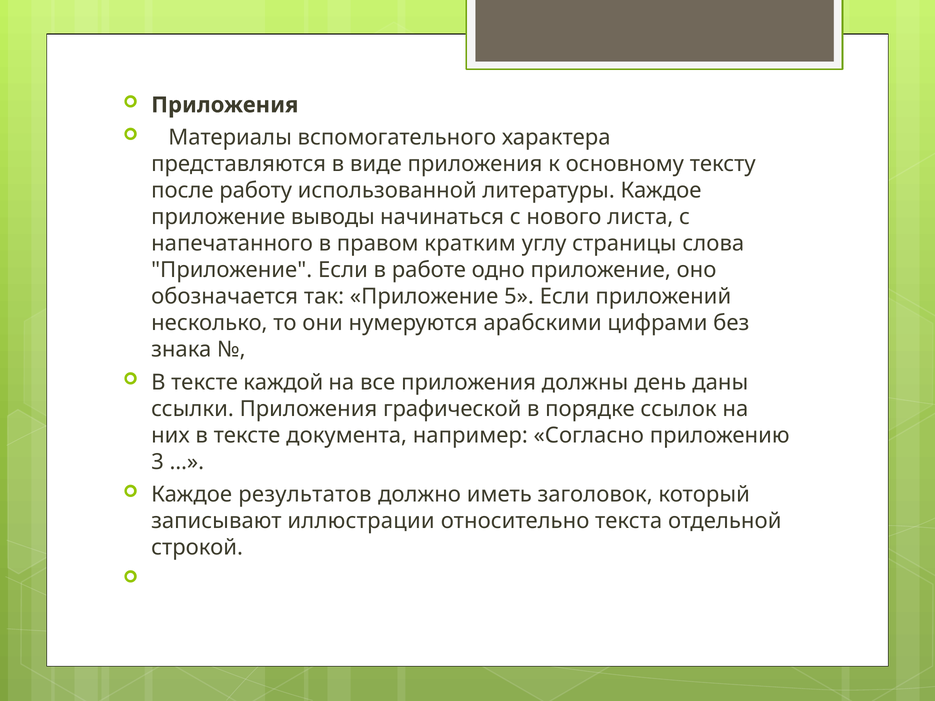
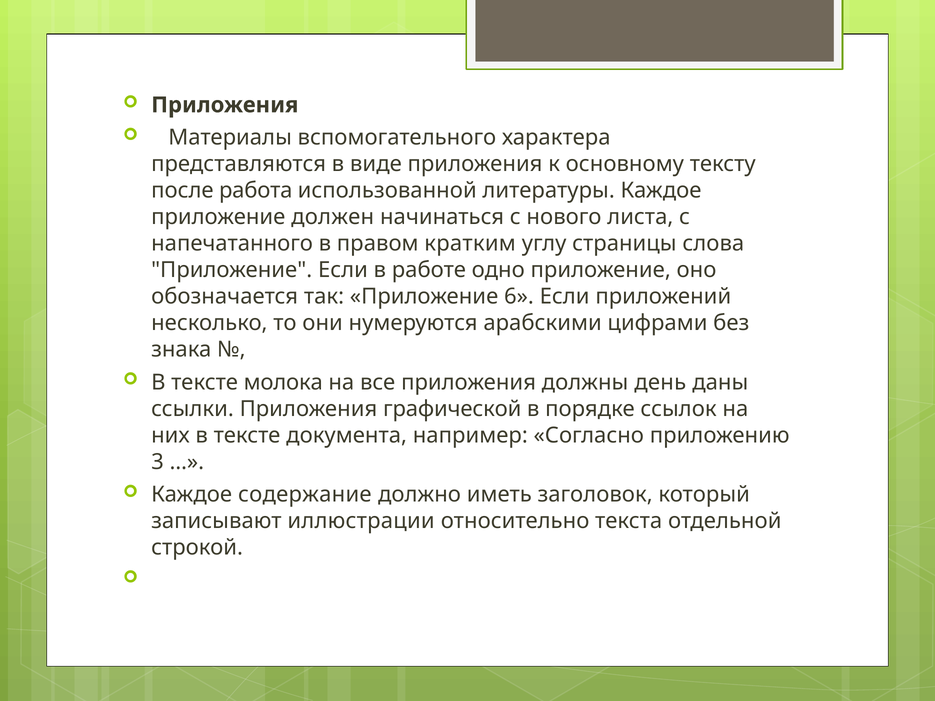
работу: работу -> работа
выводы: выводы -> должен
5: 5 -> 6
каждой: каждой -> молока
результатов: результатов -> содержание
